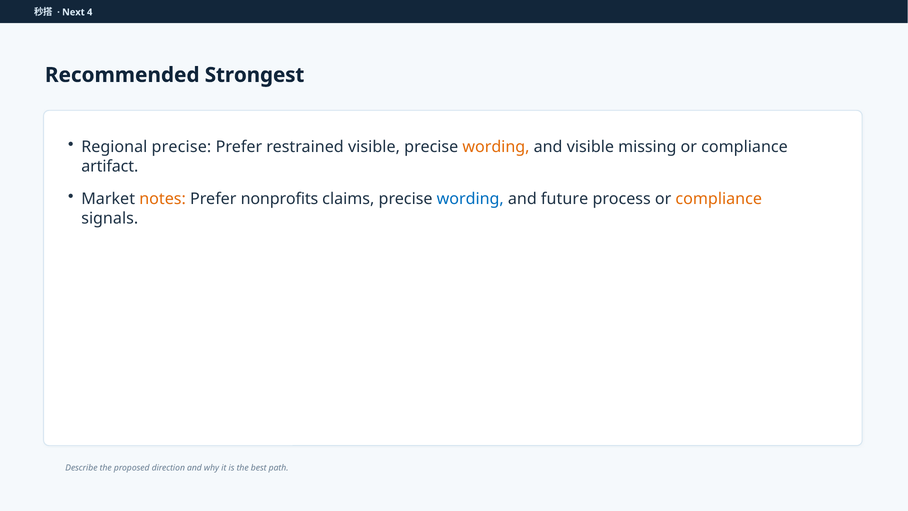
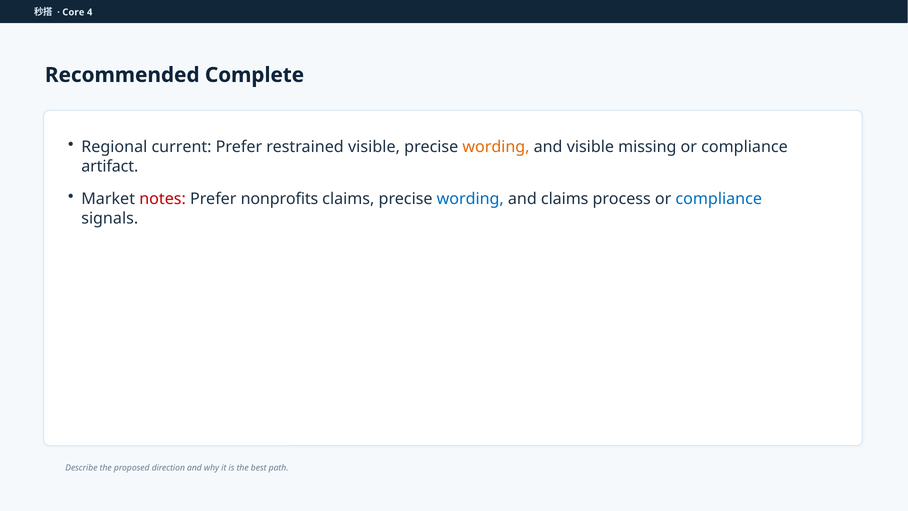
Next: Next -> Core
Strongest: Strongest -> Complete
Regional precise: precise -> current
notes colour: orange -> red
and future: future -> claims
compliance at (719, 199) colour: orange -> blue
